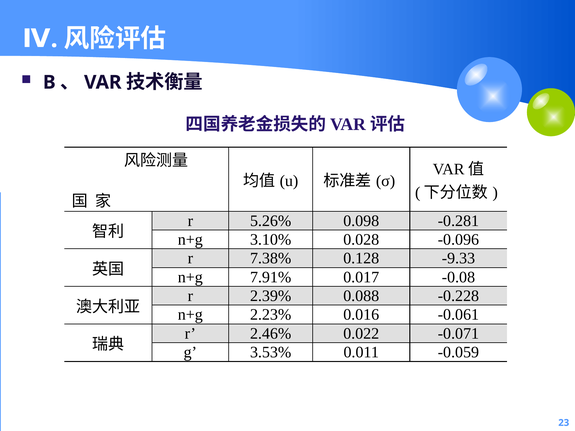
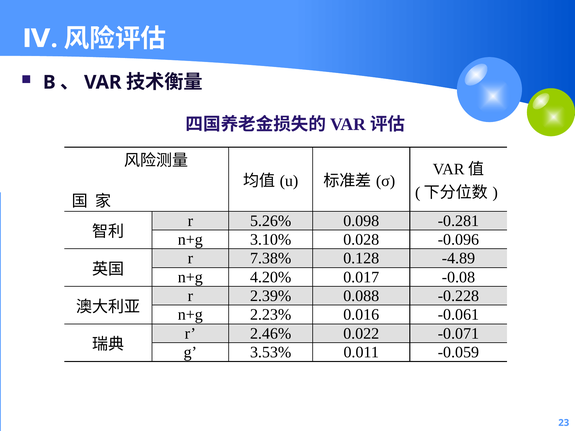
-9.33: -9.33 -> -4.89
7.91%: 7.91% -> 4.20%
